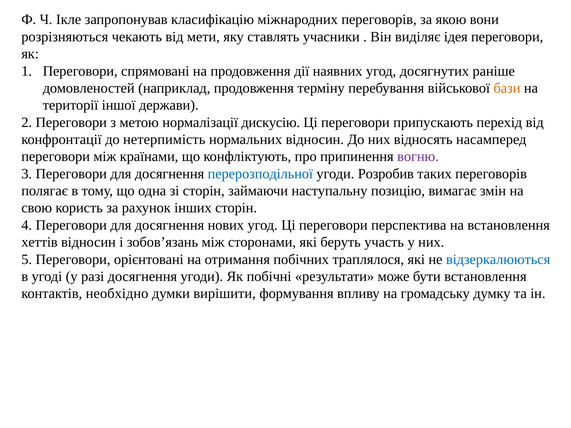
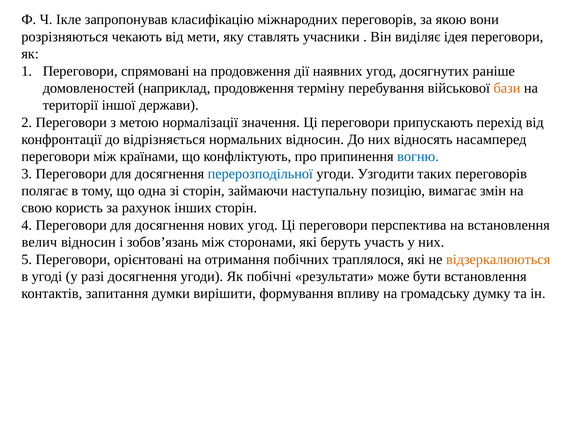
дискусію: дискусію -> значення
нетерпимість: нетерпимість -> відрізняється
вогню colour: purple -> blue
Розробив: Розробив -> Узгодити
хеттів: хеттів -> велич
відзеркалюються colour: blue -> orange
необхідно: необхідно -> запитання
